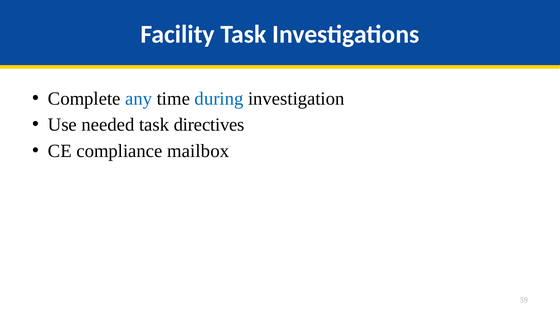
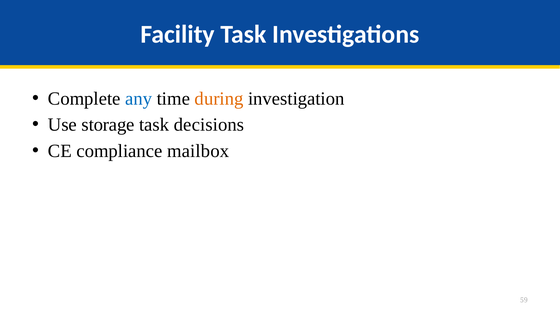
during colour: blue -> orange
needed: needed -> storage
directives: directives -> decisions
